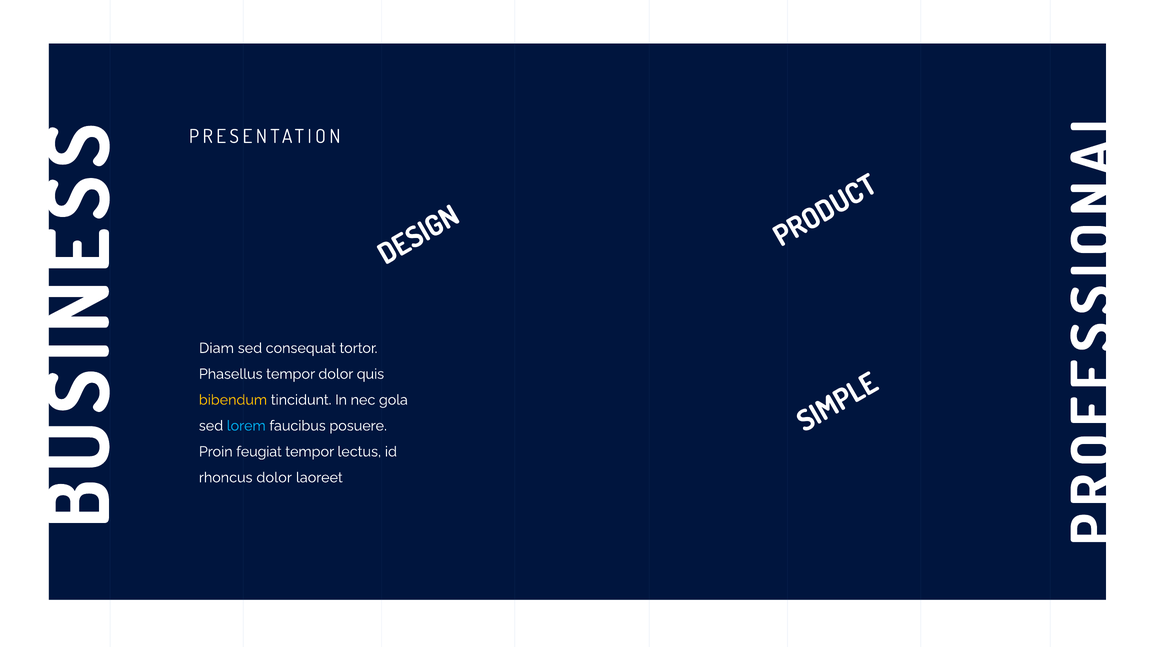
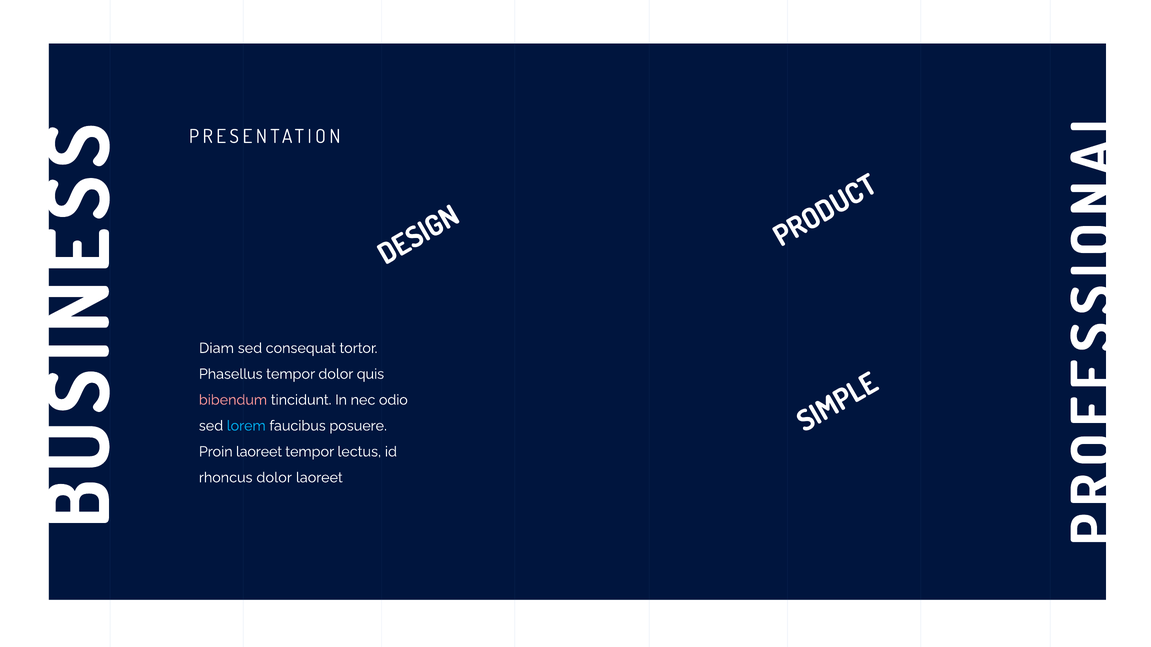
bibendum colour: yellow -> pink
gola: gola -> odio
Proin feugiat: feugiat -> laoreet
